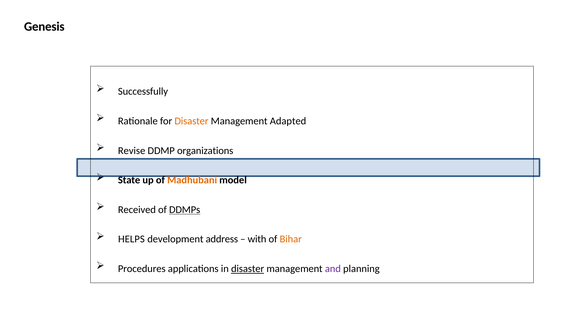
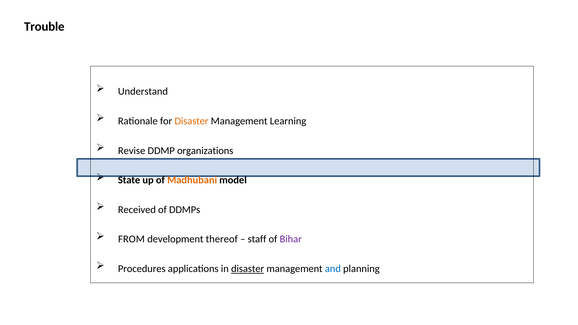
Genesis: Genesis -> Trouble
Successfully: Successfully -> Understand
Adapted: Adapted -> Learning
DDMPs underline: present -> none
HELPS: HELPS -> FROM
address: address -> thereof
with: with -> staff
Bihar colour: orange -> purple
and colour: purple -> blue
